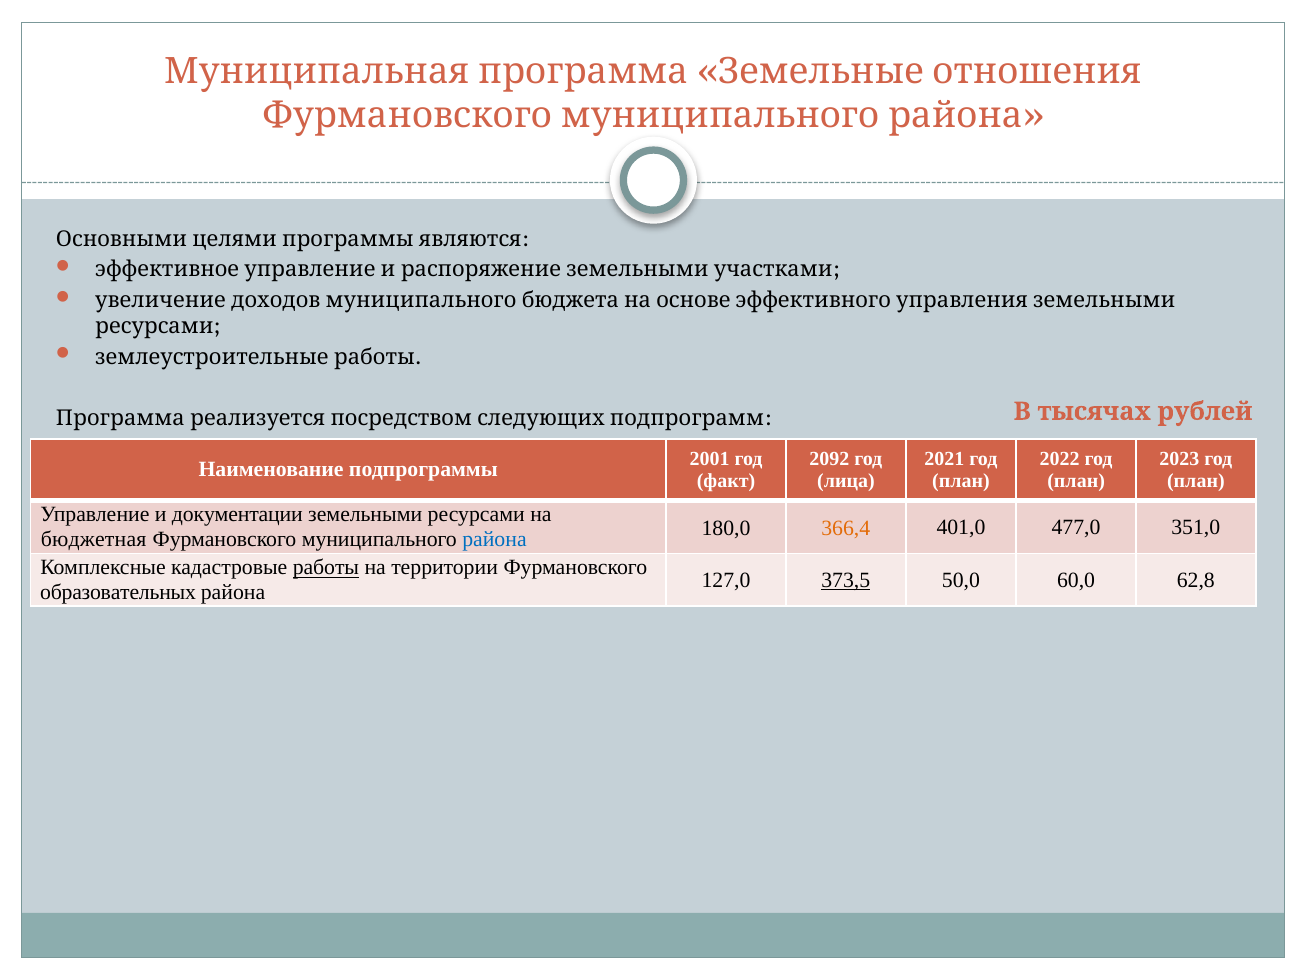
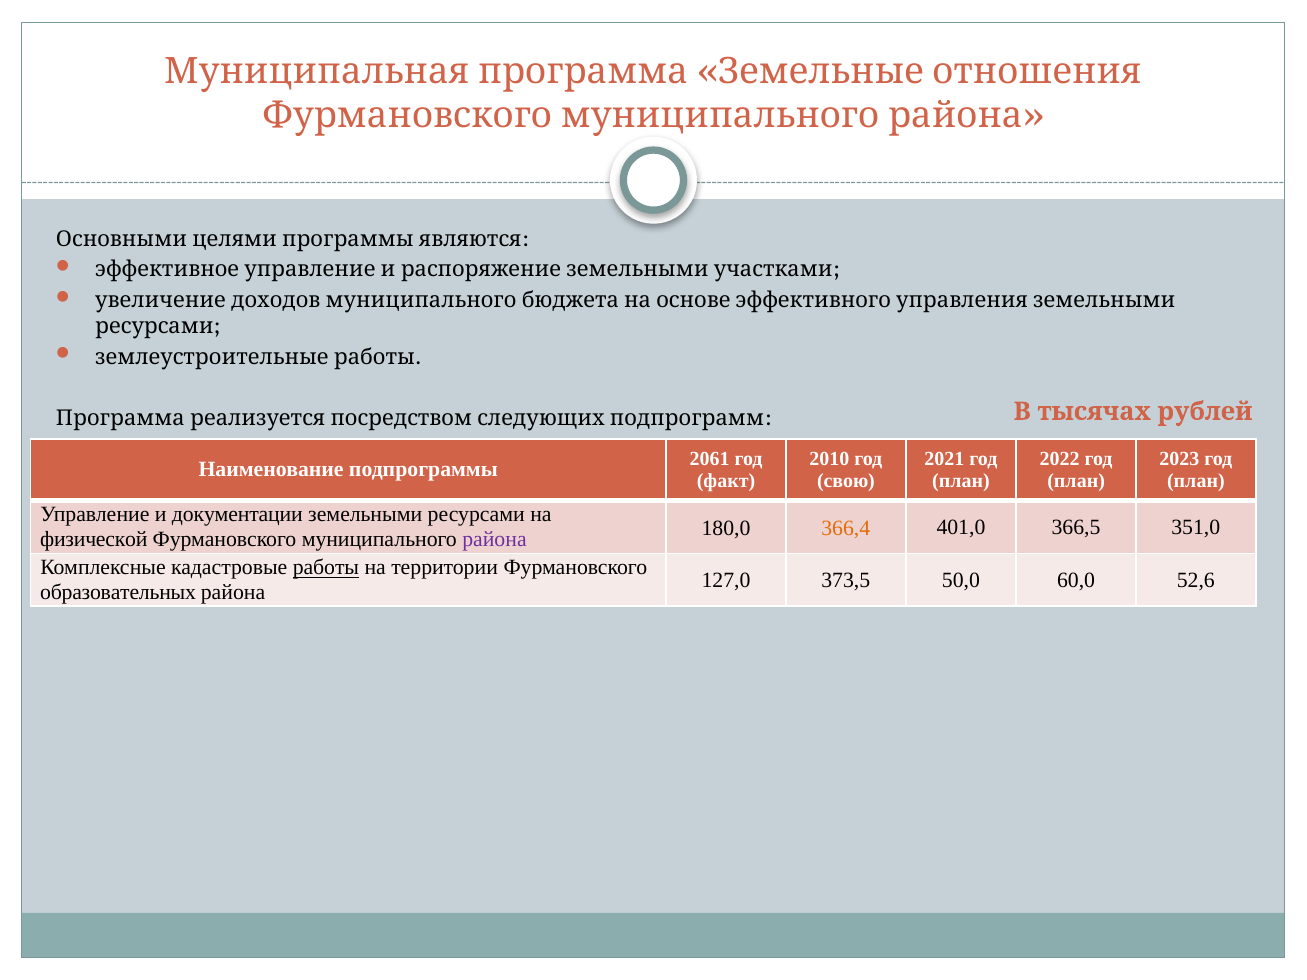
2001: 2001 -> 2061
2092: 2092 -> 2010
лица: лица -> свою
бюджетная: бюджетная -> физической
района at (494, 539) colour: blue -> purple
477,0: 477,0 -> 366,5
373,5 underline: present -> none
62,8: 62,8 -> 52,6
